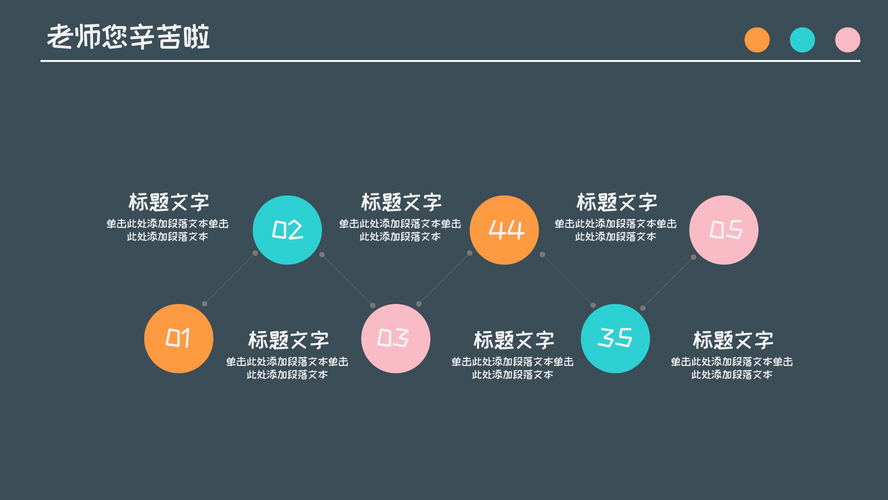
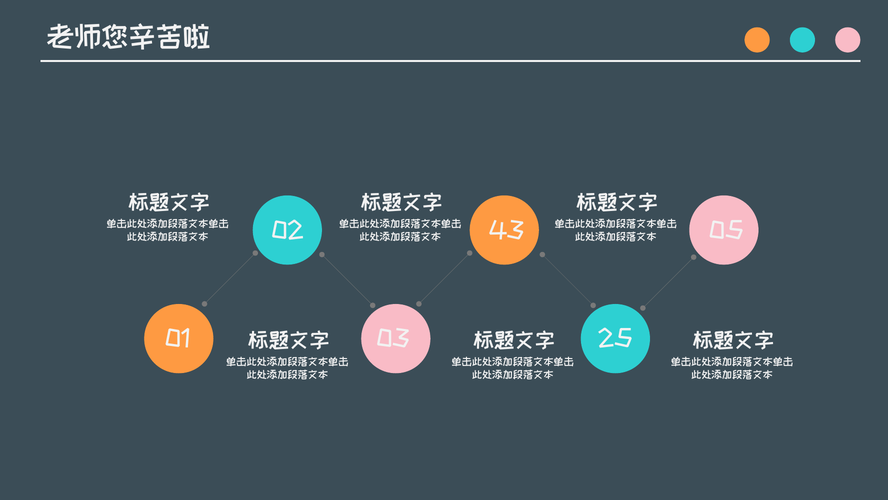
44: 44 -> 43
35: 35 -> 25
